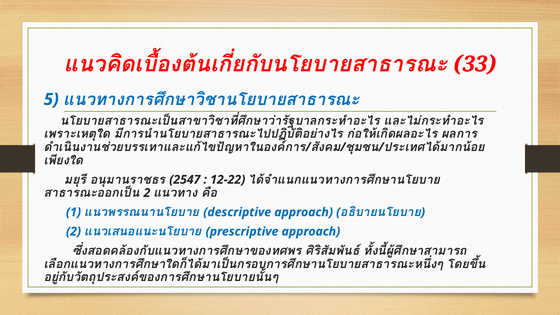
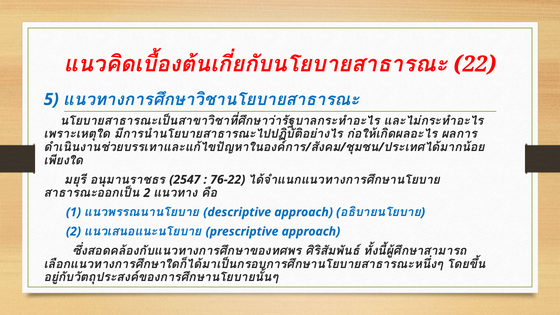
33: 33 -> 22
12-22: 12-22 -> 76-22
